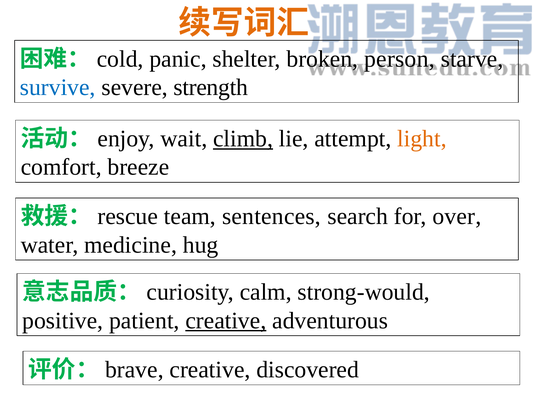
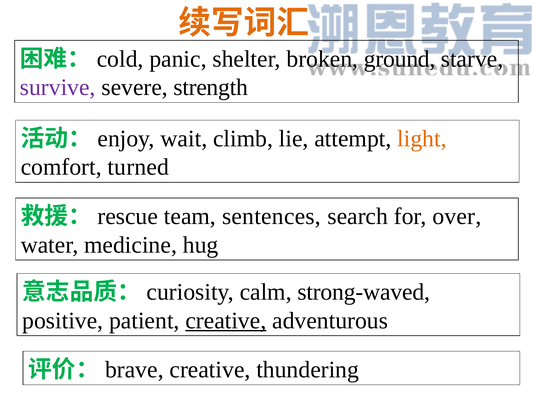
person: person -> ground
survive colour: blue -> purple
climb underline: present -> none
breeze: breeze -> turned
strong-would: strong-would -> strong-waved
discovered: discovered -> thundering
